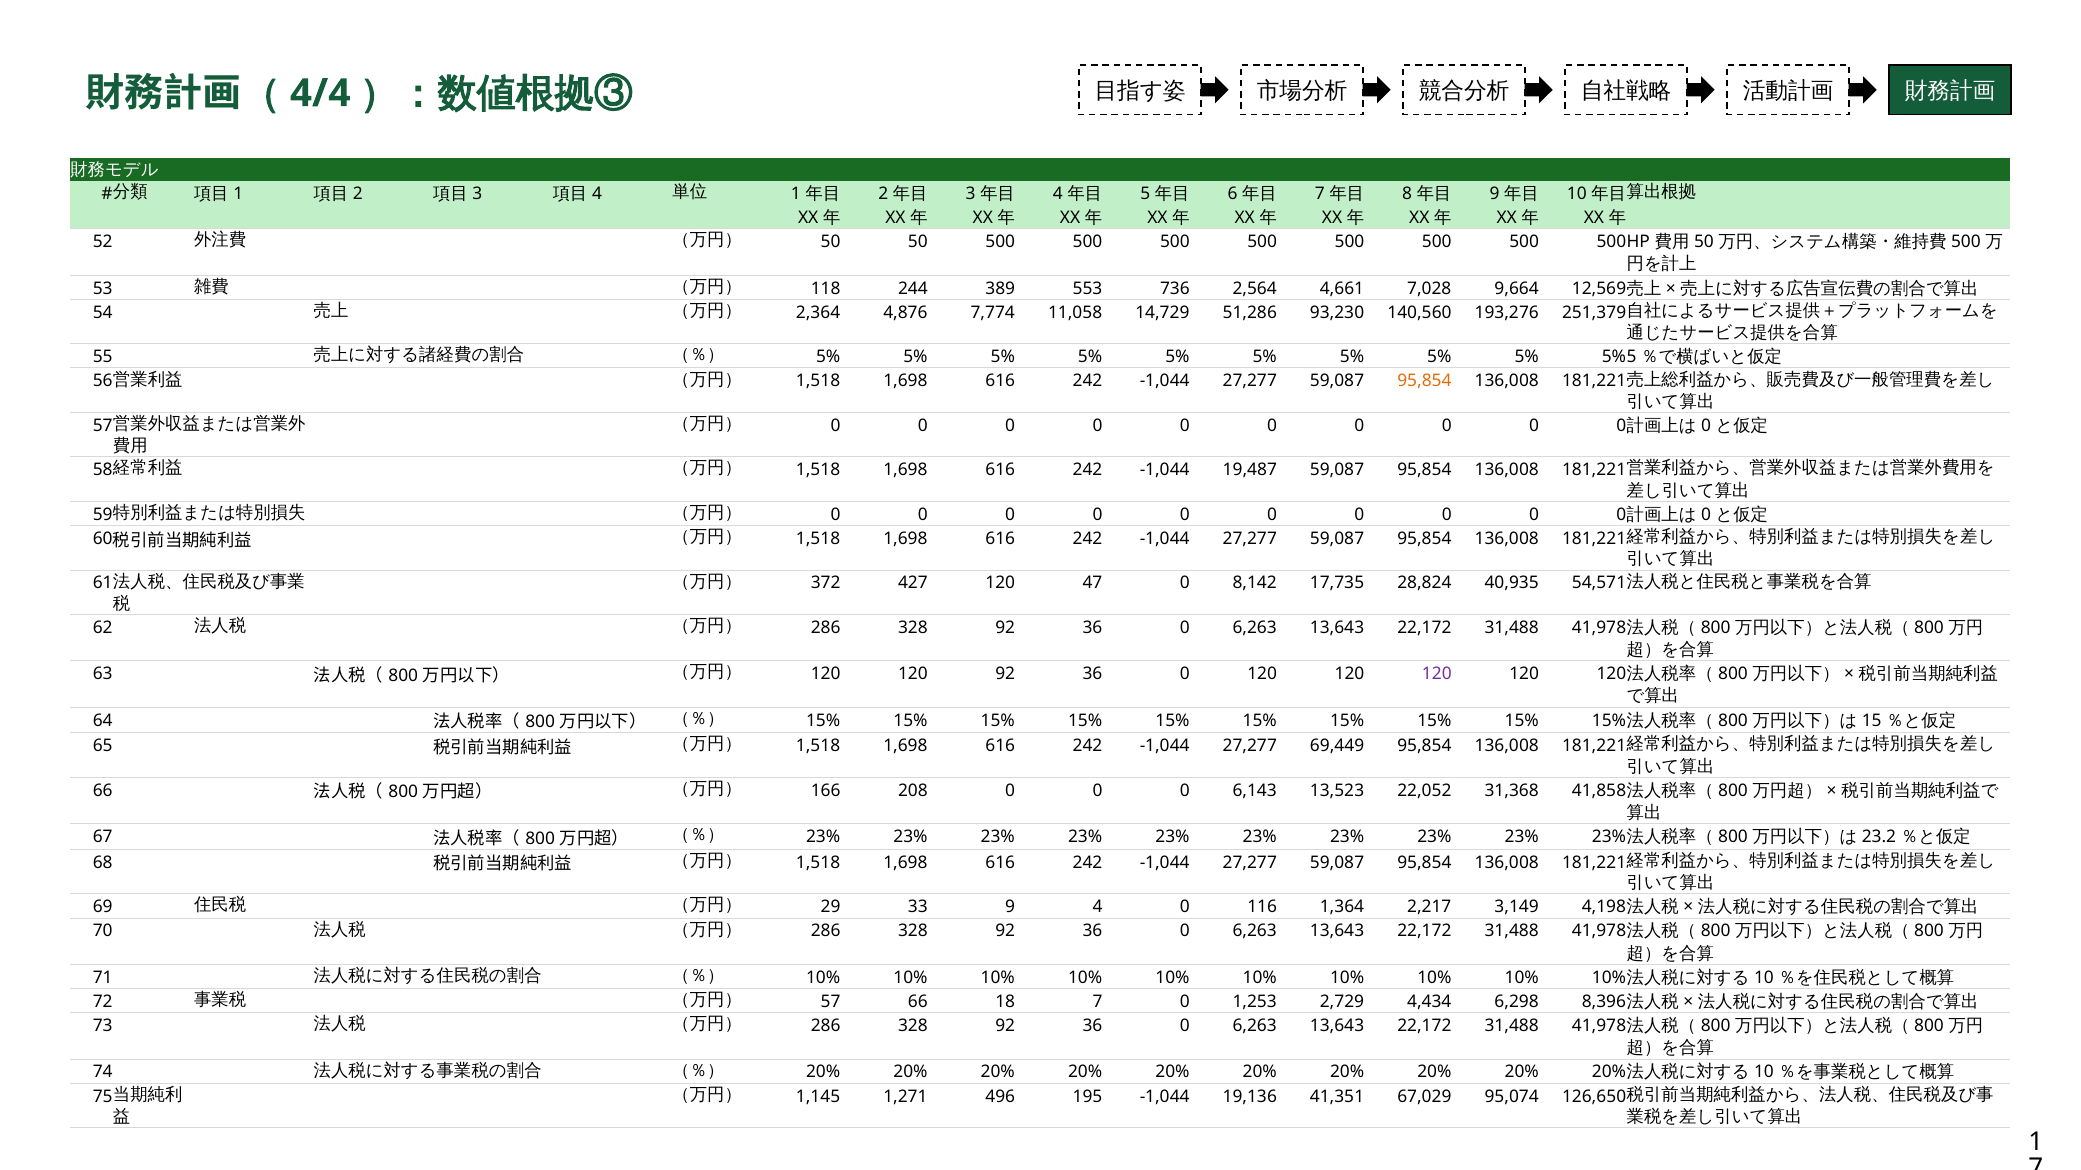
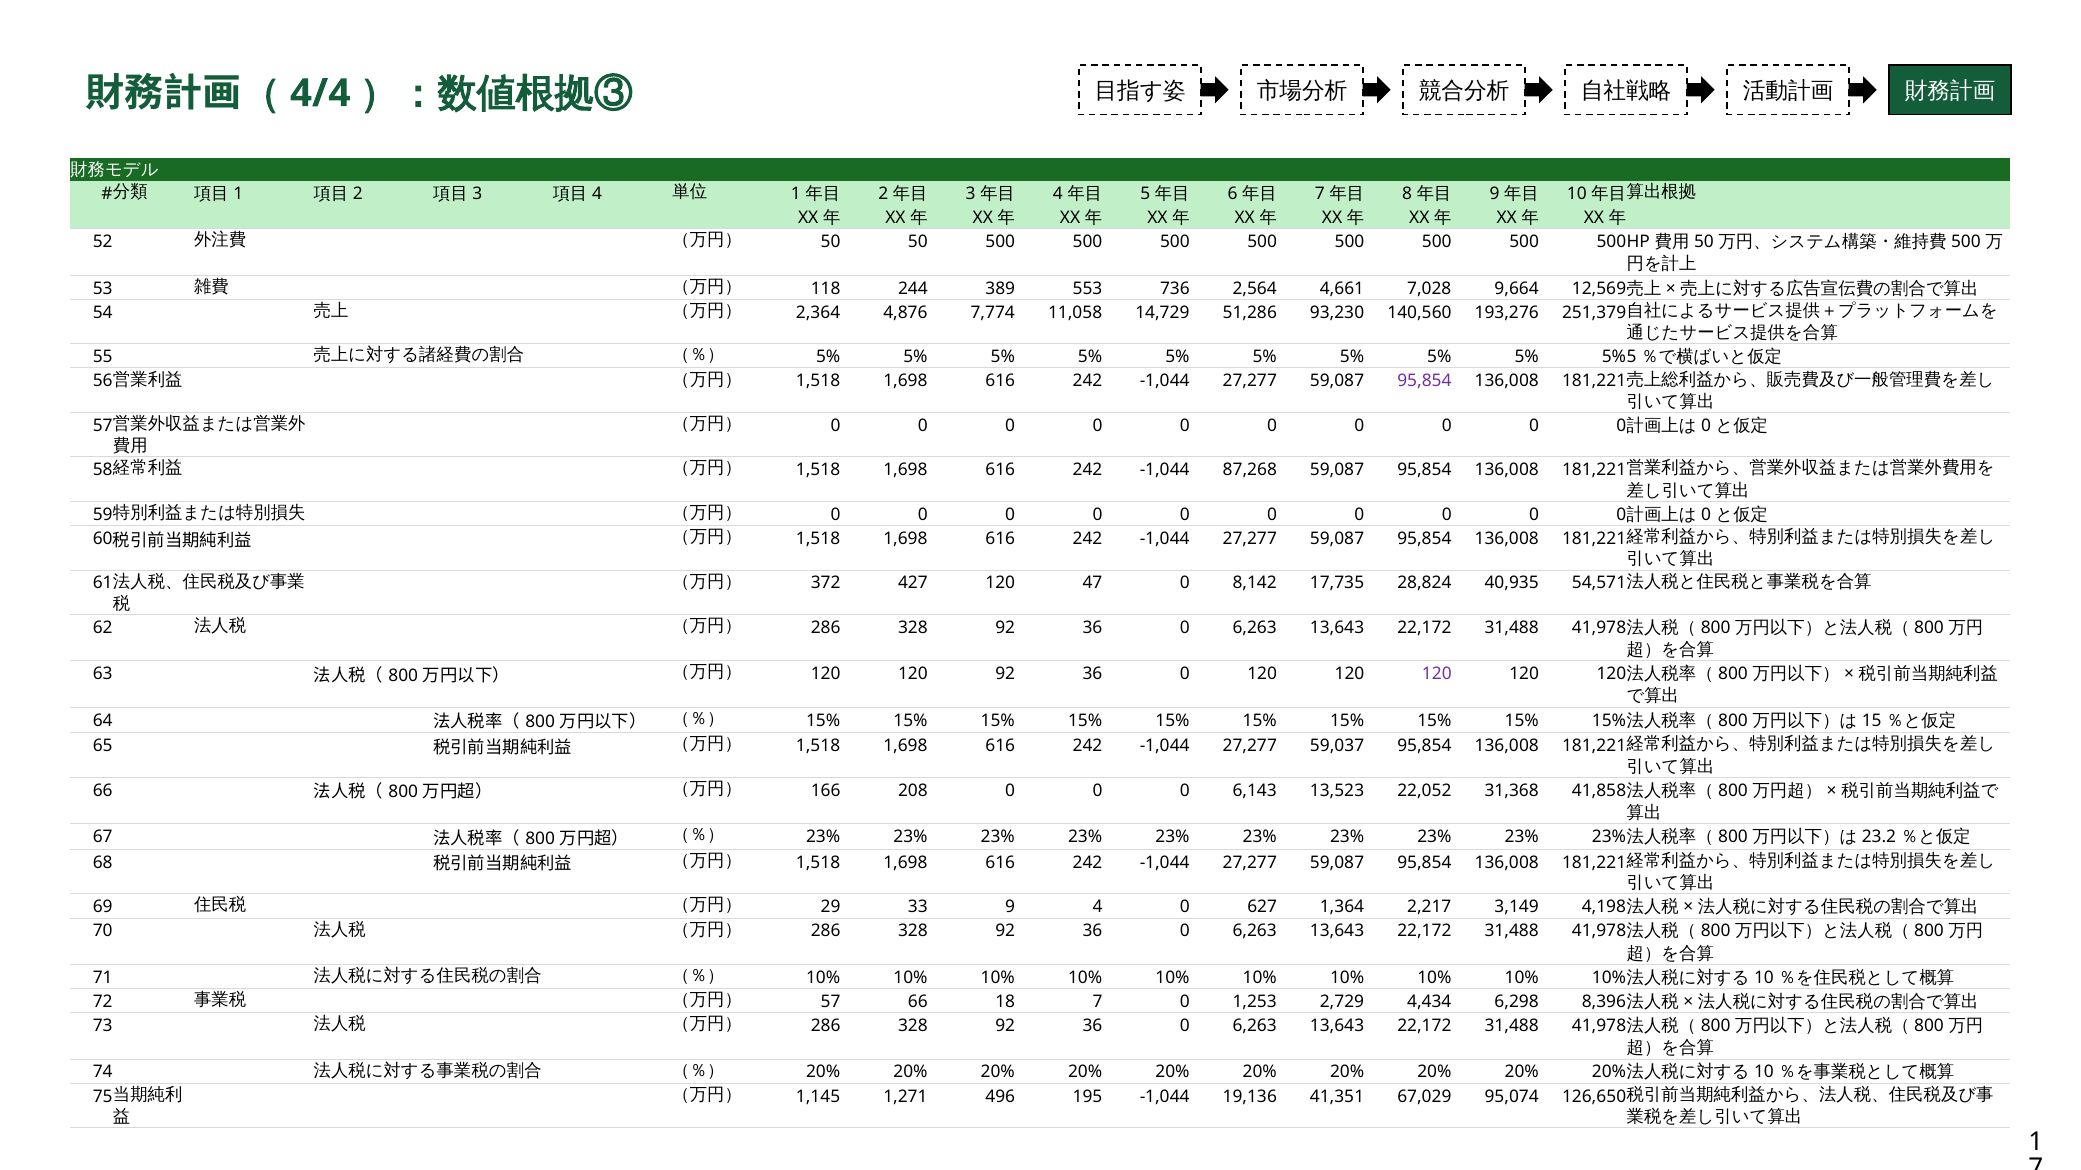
95,854 at (1424, 381) colour: orange -> purple
19,487: 19,487 -> 87,268
69,449: 69,449 -> 59,037
116: 116 -> 627
